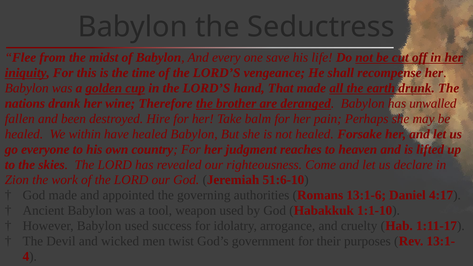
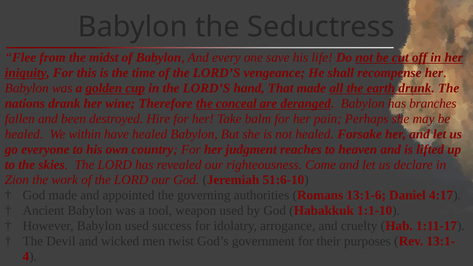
brother: brother -> conceal
unwalled: unwalled -> branches
